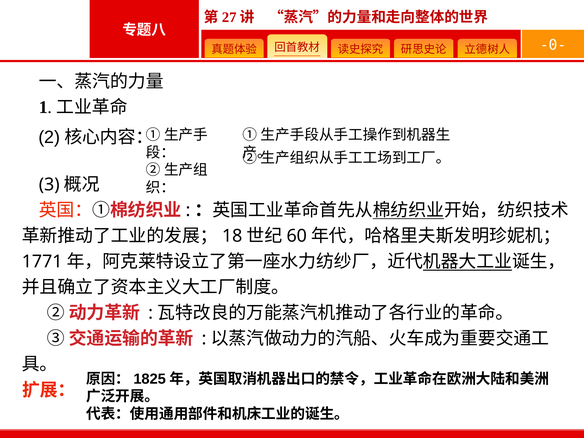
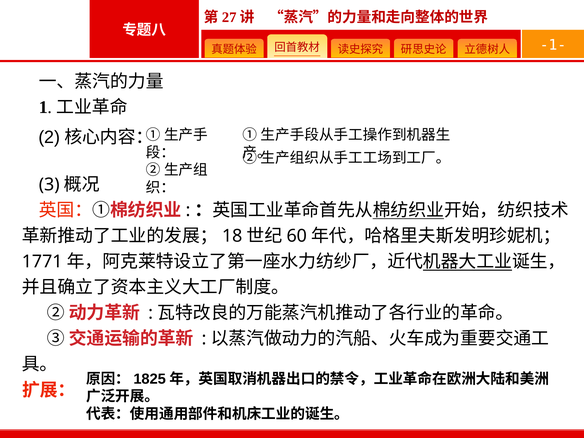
-0-: -0- -> -1-
